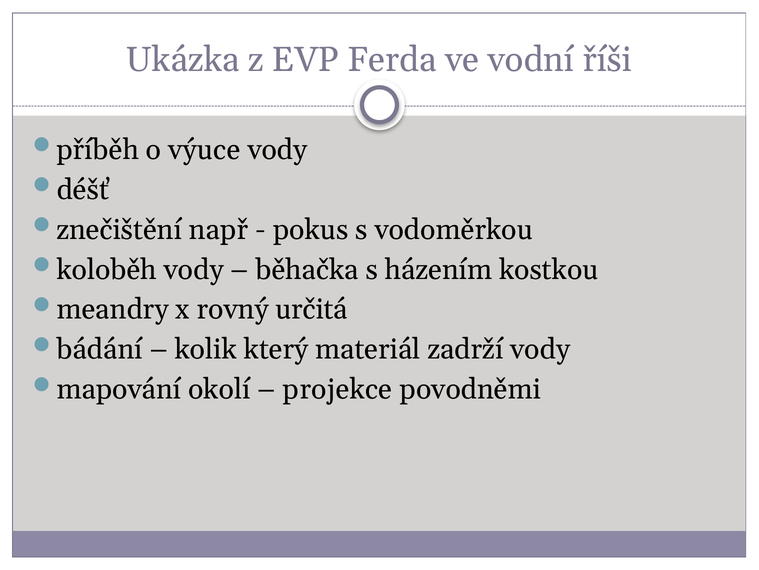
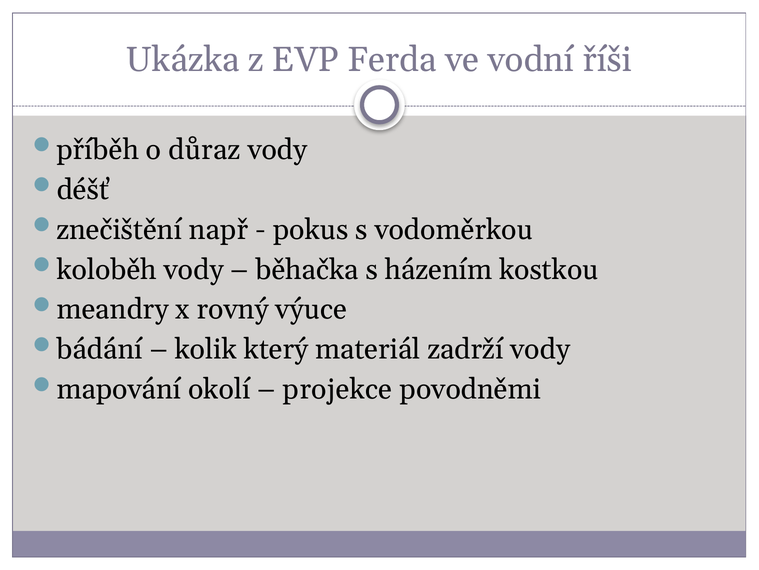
výuce: výuce -> důraz
určitá: určitá -> výuce
